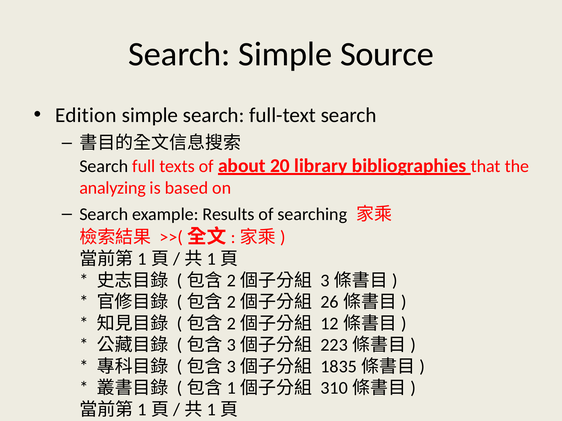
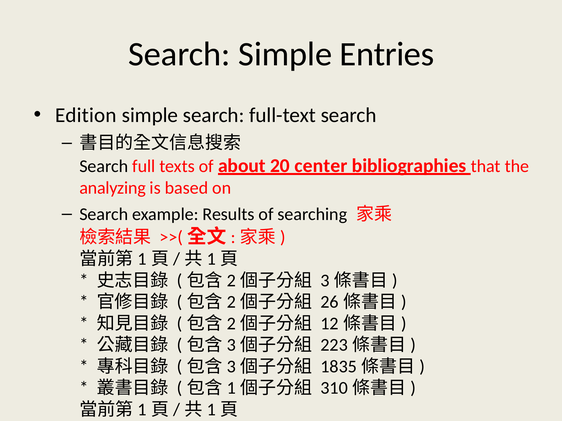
Source: Source -> Entries
library: library -> center
